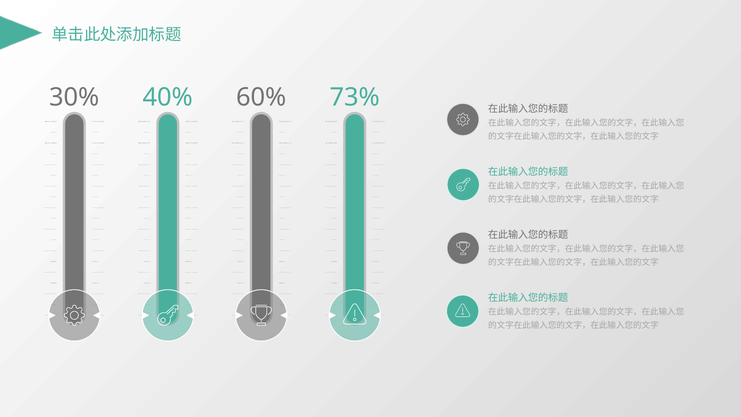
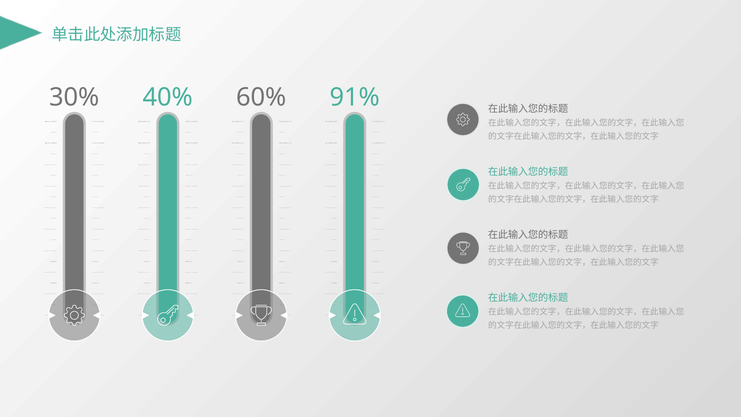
73%: 73% -> 91%
